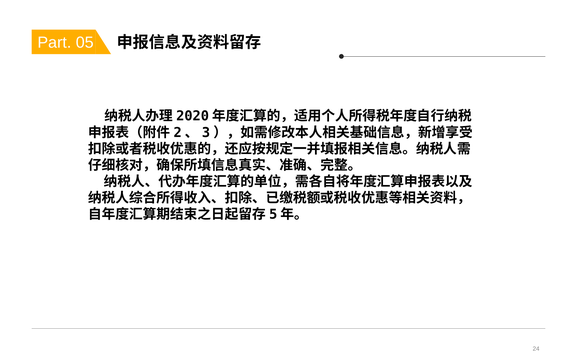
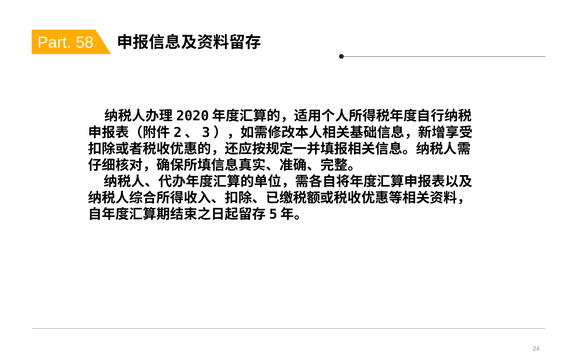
05: 05 -> 58
